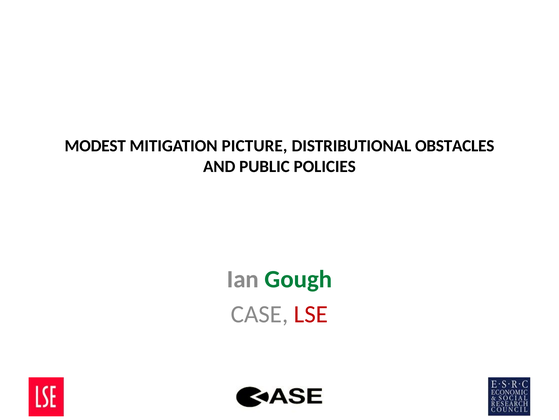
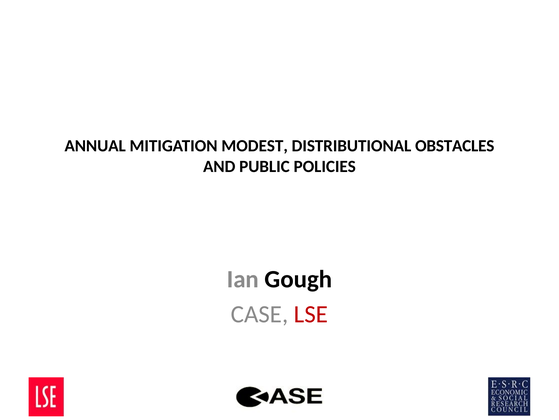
MODEST: MODEST -> ANNUAL
PICTURE: PICTURE -> MODEST
Gough colour: green -> black
